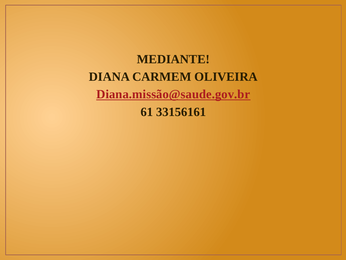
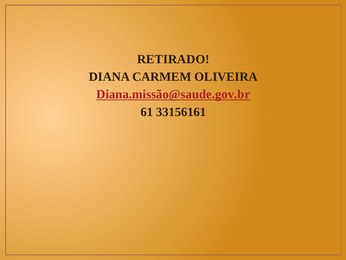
MEDIANTE: MEDIANTE -> RETIRADO
